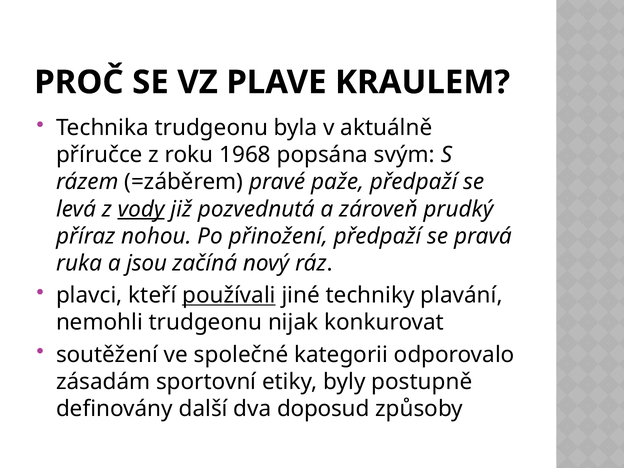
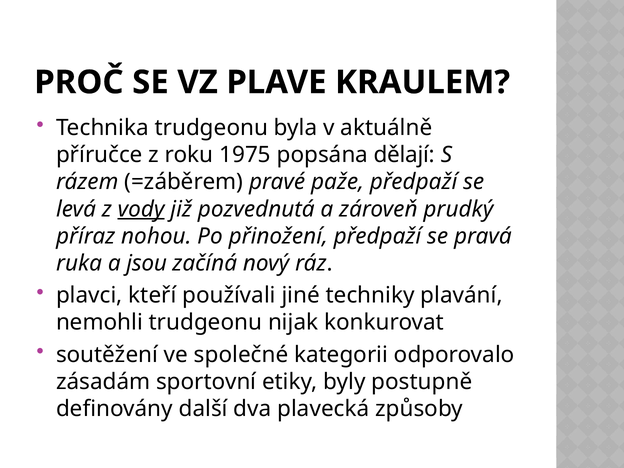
1968: 1968 -> 1975
svým: svým -> dělají
používali underline: present -> none
doposud: doposud -> plavecká
